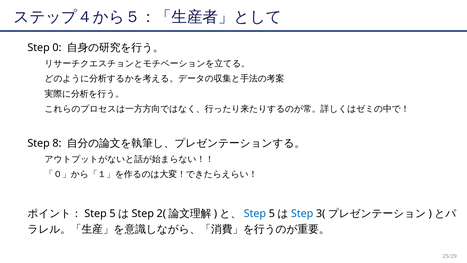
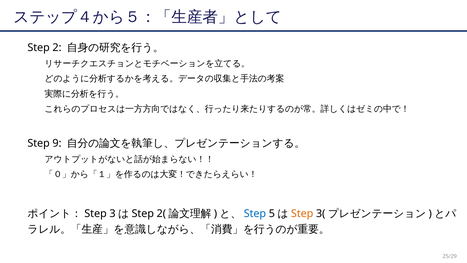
0: 0 -> 2
8: 8 -> 9
5 at (112, 214): 5 -> 3
Step at (302, 214) colour: blue -> orange
